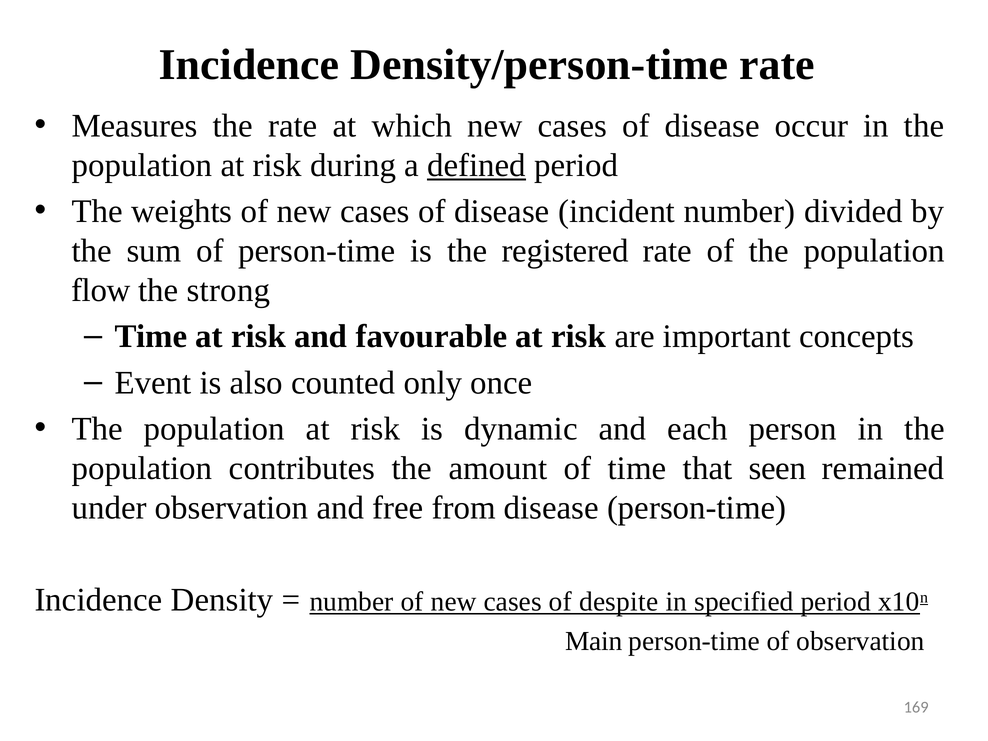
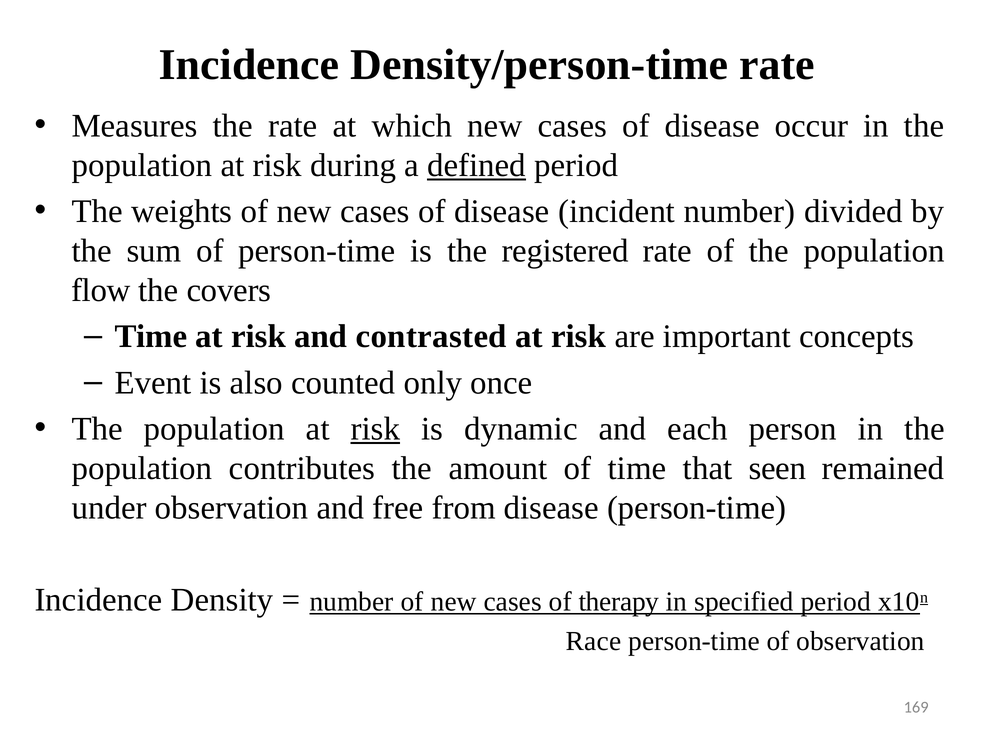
strong: strong -> covers
favourable: favourable -> contrasted
risk at (375, 429) underline: none -> present
despite: despite -> therapy
Main: Main -> Race
